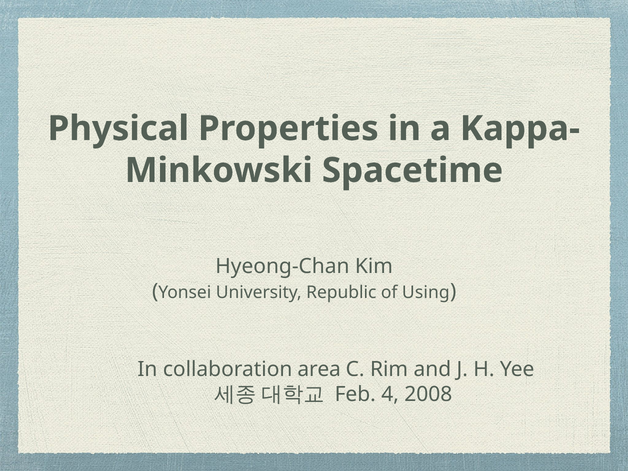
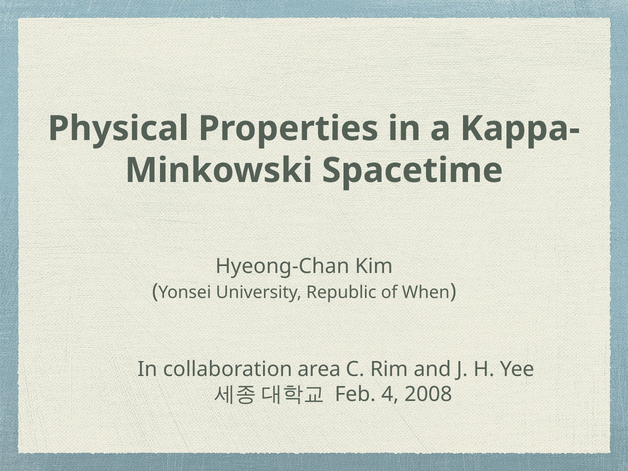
Using: Using -> When
